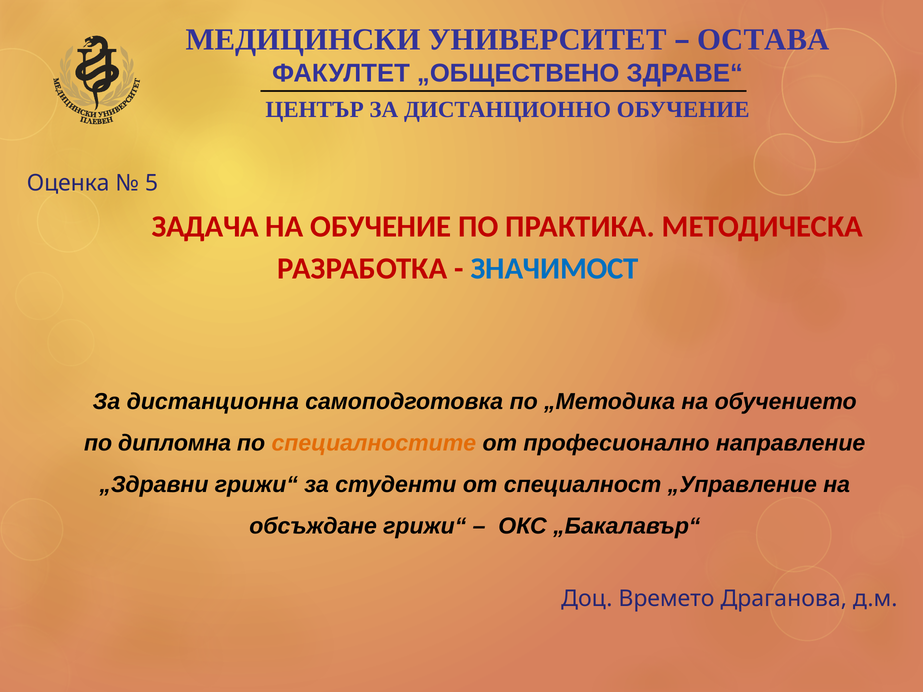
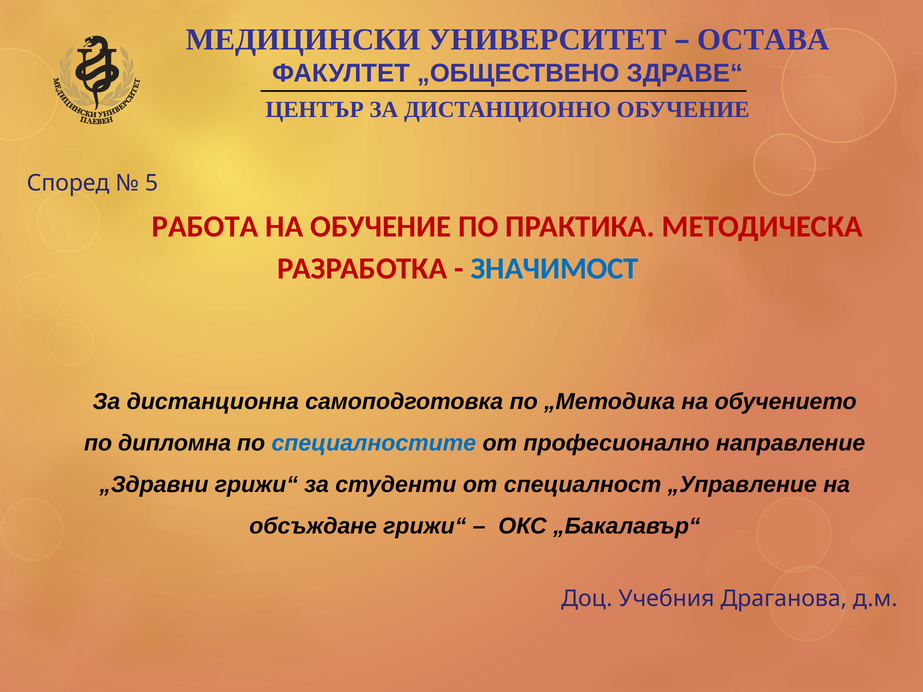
Оценка: Оценка -> Според
ЗАДАЧА: ЗАДАЧА -> РАБОТА
специалностите colour: orange -> blue
Времето: Времето -> Учебния
